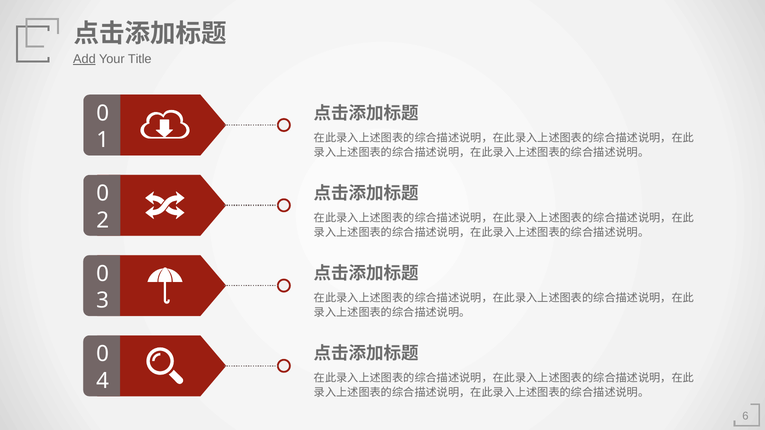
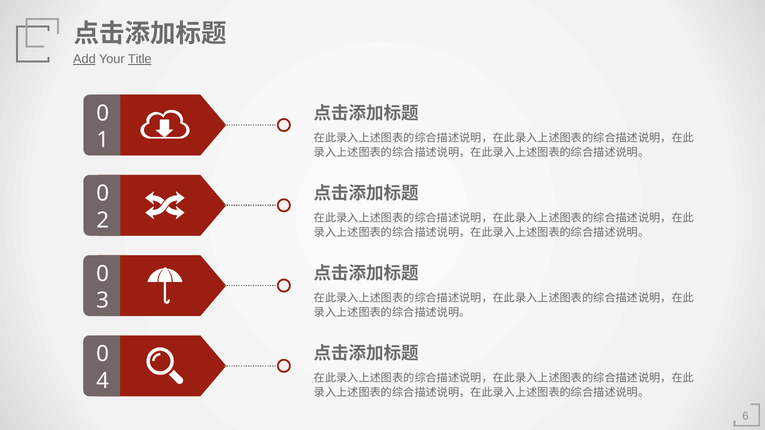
Title underline: none -> present
